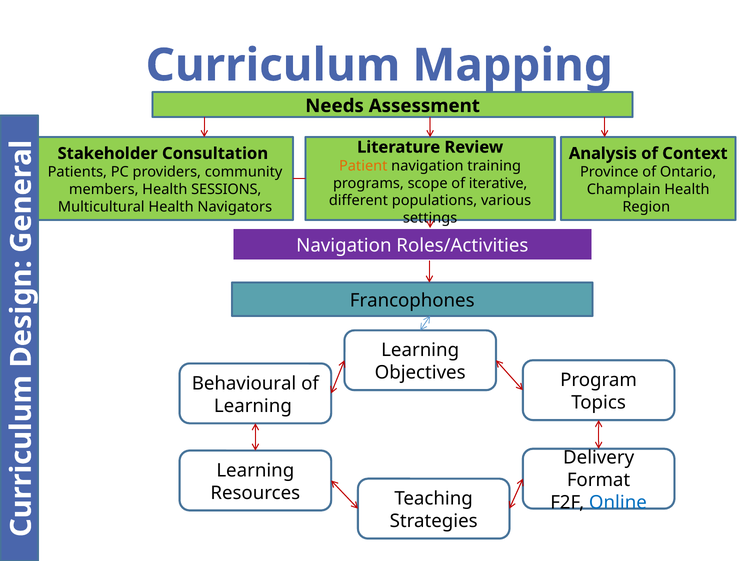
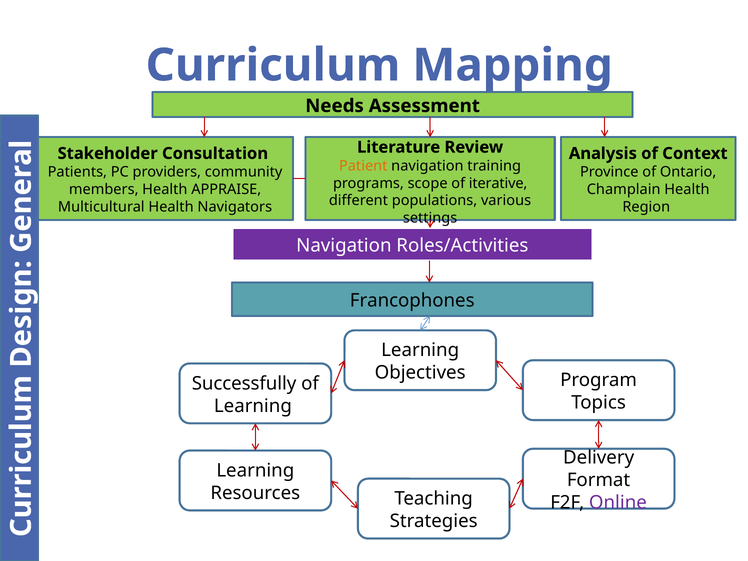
SESSIONS: SESSIONS -> APPRAISE
Behavioural: Behavioural -> Successfully
Online colour: blue -> purple
